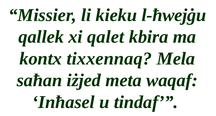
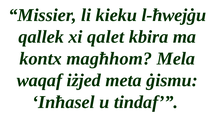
tixxennaq: tixxennaq -> magħhom
saħan: saħan -> waqaf
waqaf: waqaf -> ġismu
